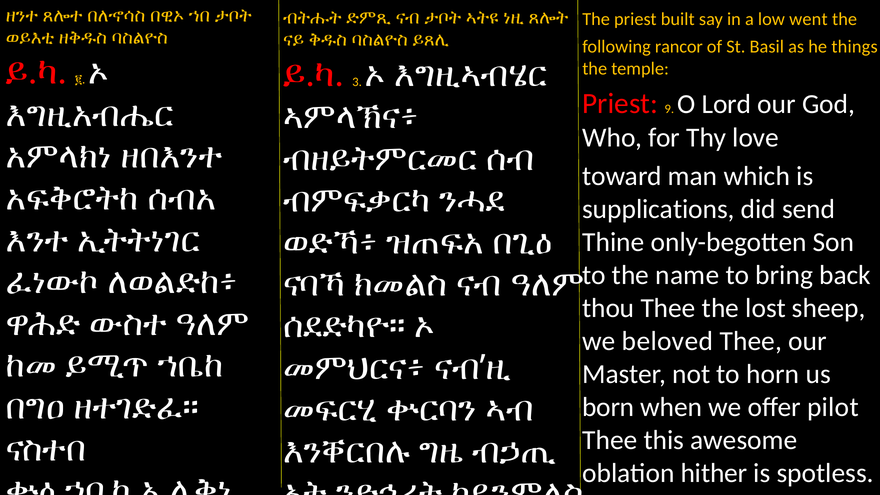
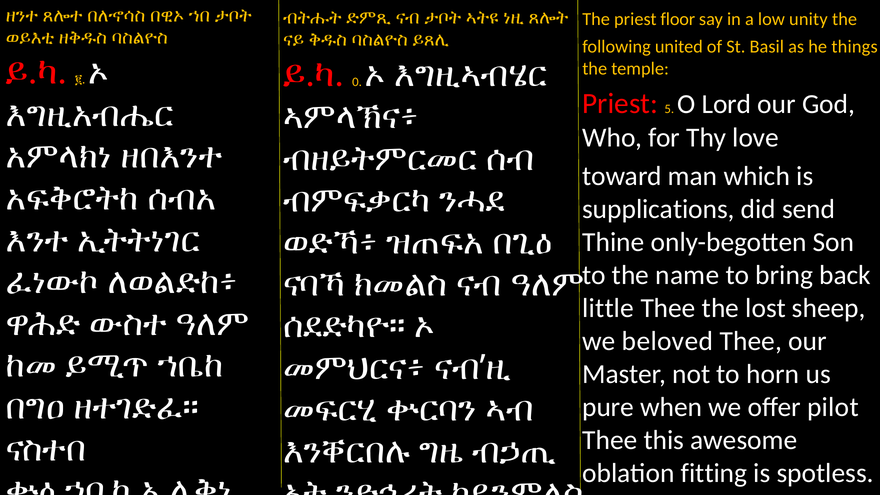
built: built -> floor
went: went -> unity
rancor: rancor -> united
3: 3 -> 0
9: 9 -> 5
thou: thou -> little
born: born -> pure
hither: hither -> fitting
